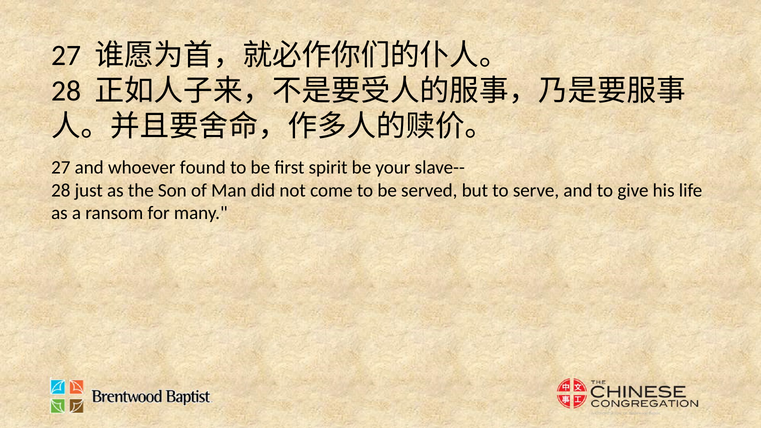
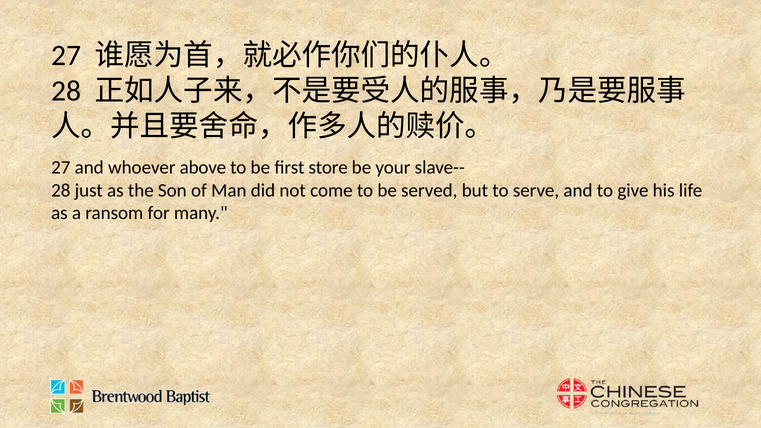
found: found -> above
spirit: spirit -> store
